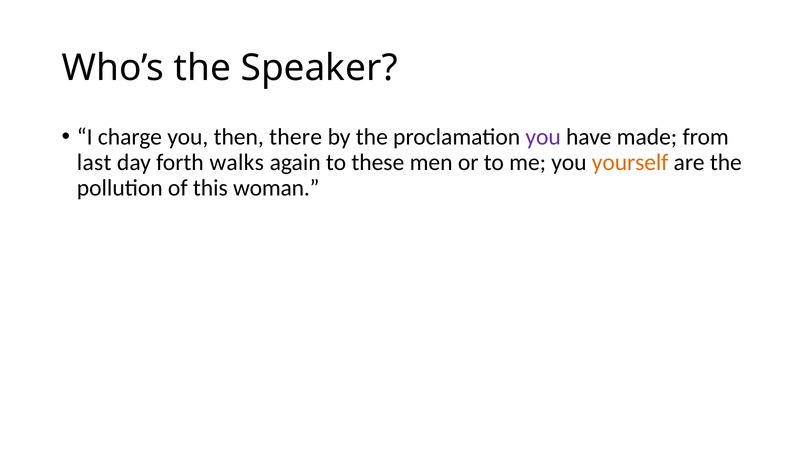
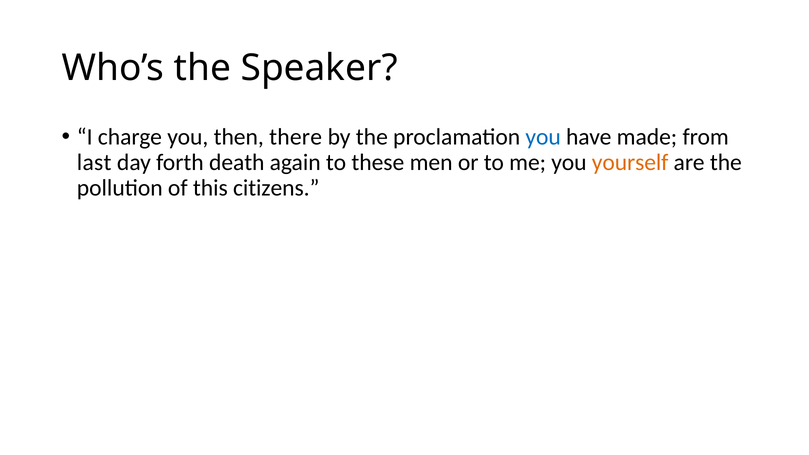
you at (543, 137) colour: purple -> blue
walks: walks -> death
woman: woman -> citizens
